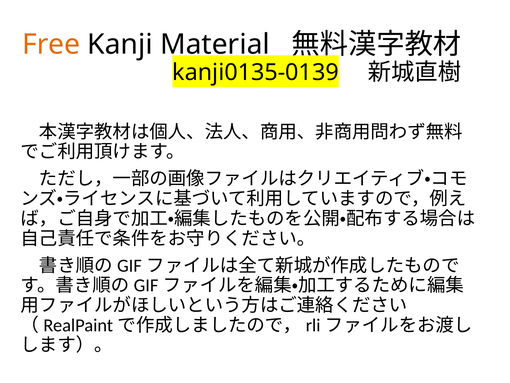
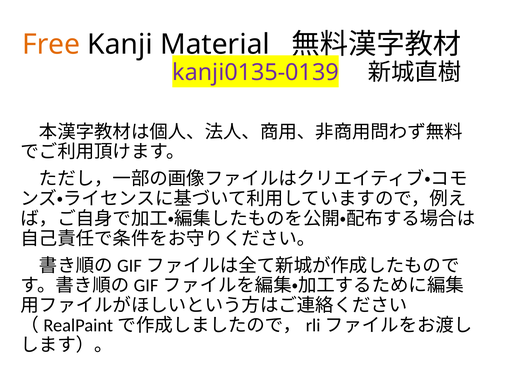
kanji0135-0139 colour: black -> purple
